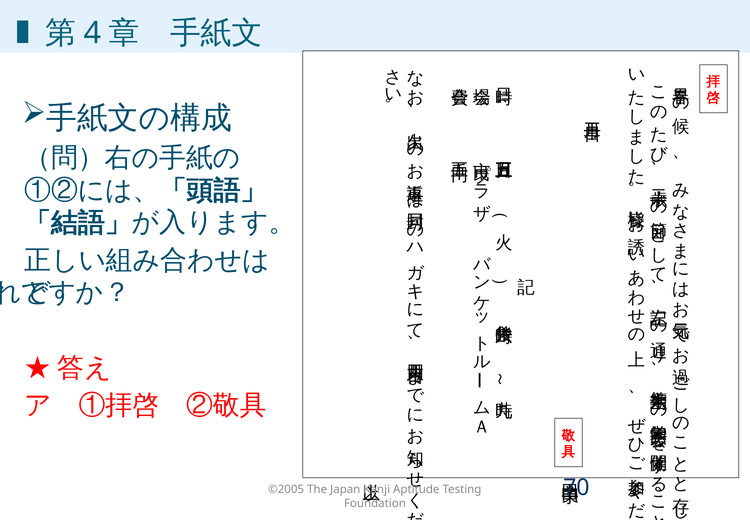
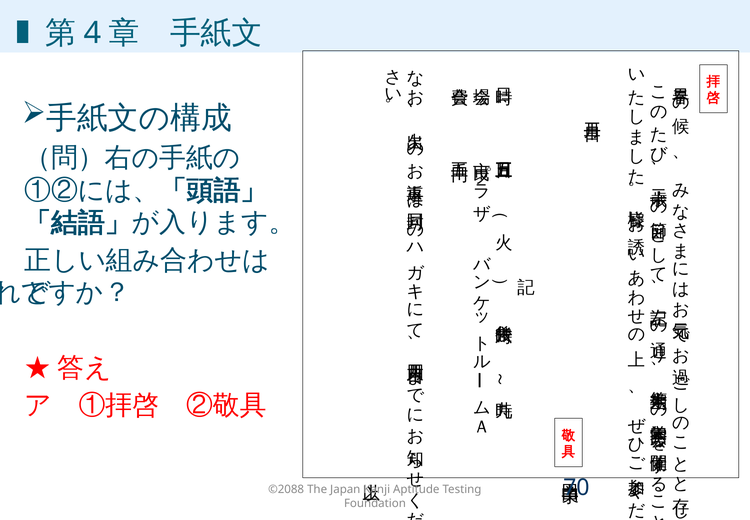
©2005: ©2005 -> ©2088
